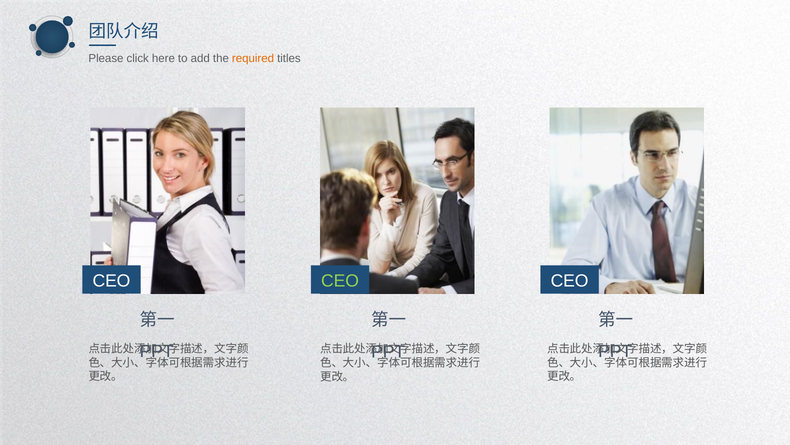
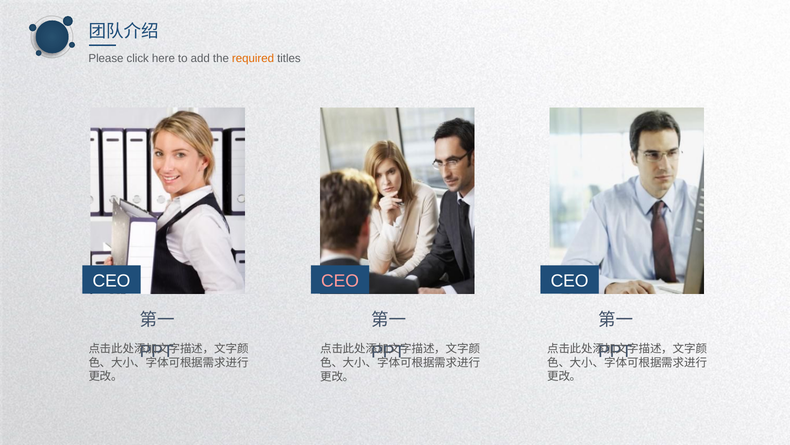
CEO at (340, 280) colour: light green -> pink
